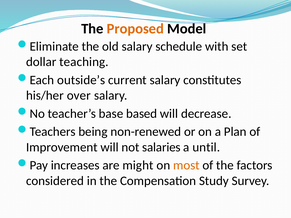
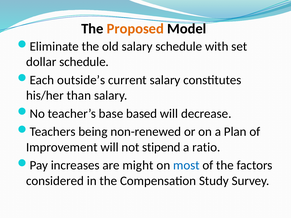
dollar teaching: teaching -> schedule
over: over -> than
salaries: salaries -> stipend
until: until -> ratio
most colour: orange -> blue
